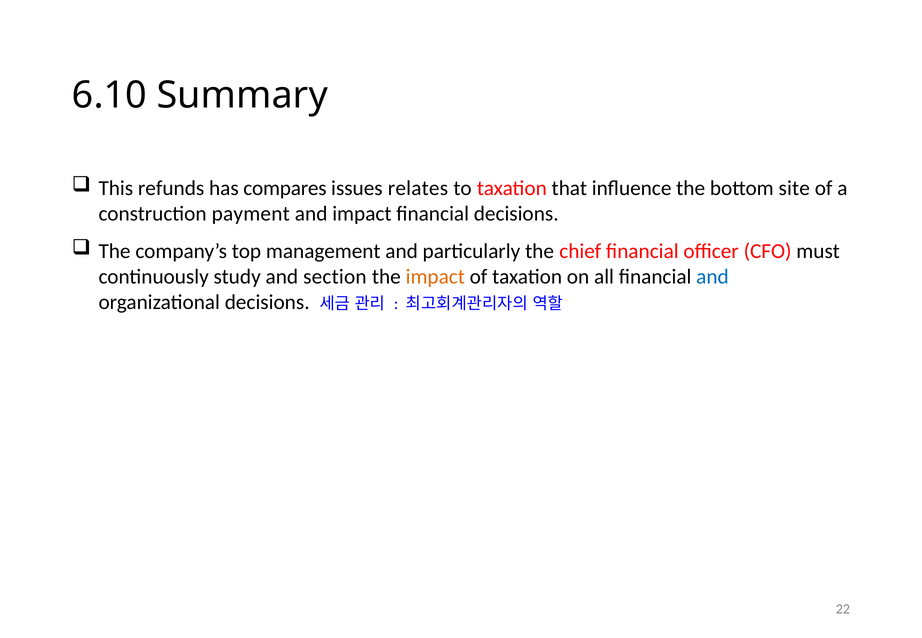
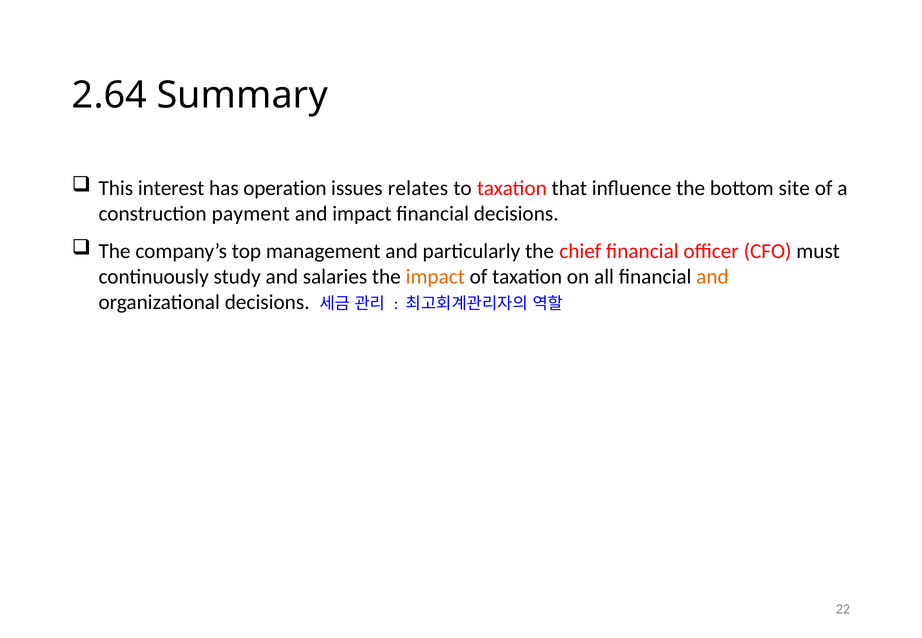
6.10: 6.10 -> 2.64
refunds: refunds -> interest
compares: compares -> operation
section: section -> salaries
and at (712, 277) colour: blue -> orange
